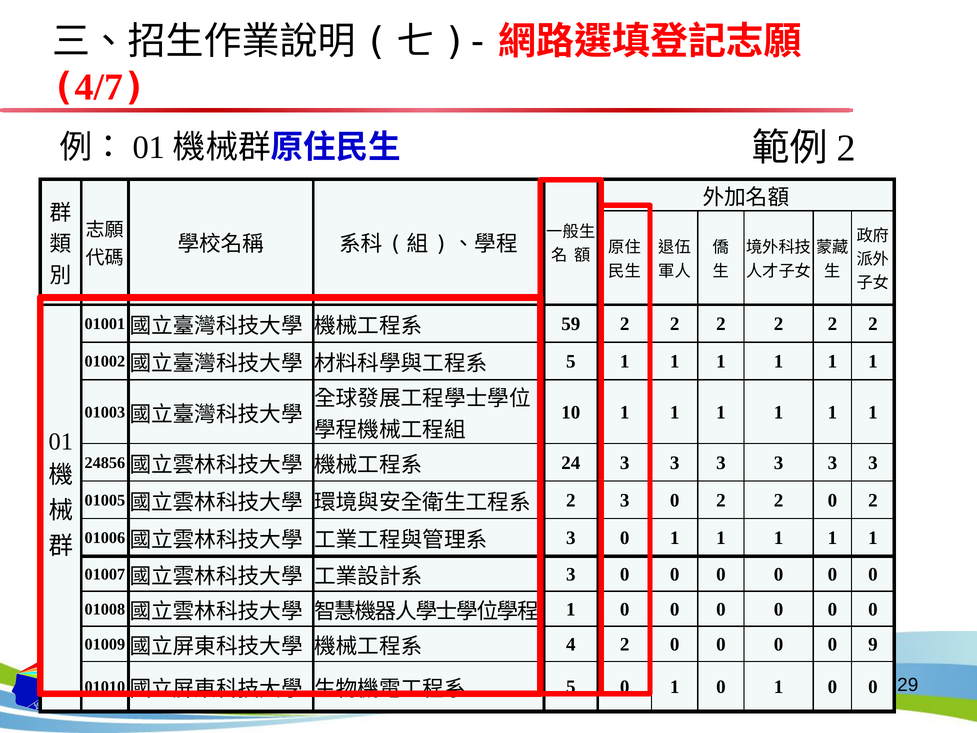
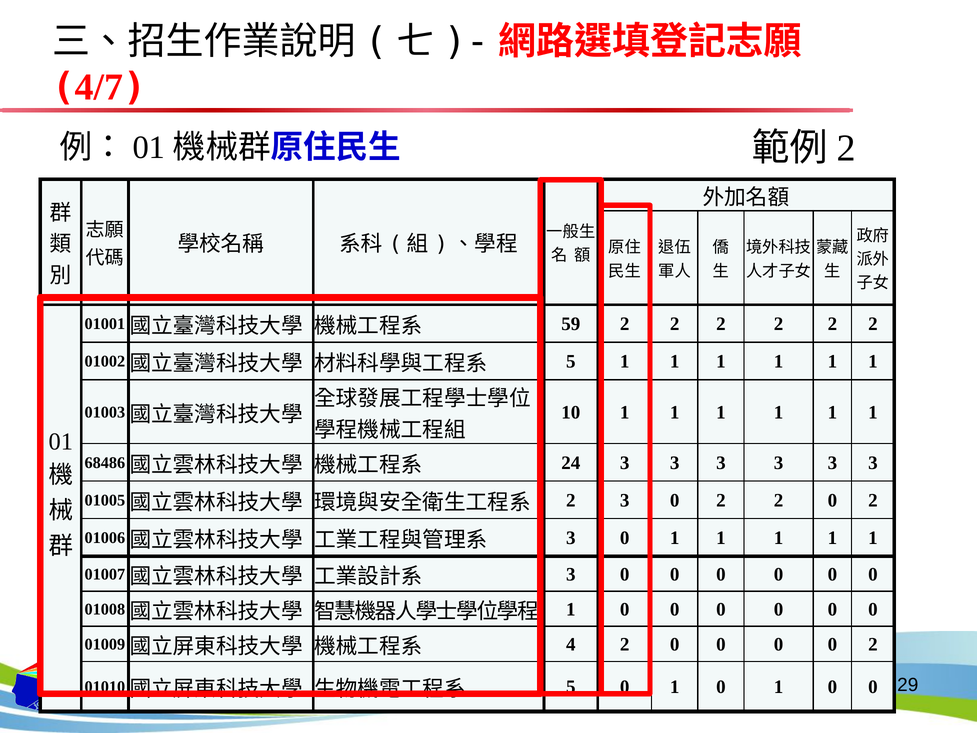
24856: 24856 -> 68486
0 0 9: 9 -> 2
